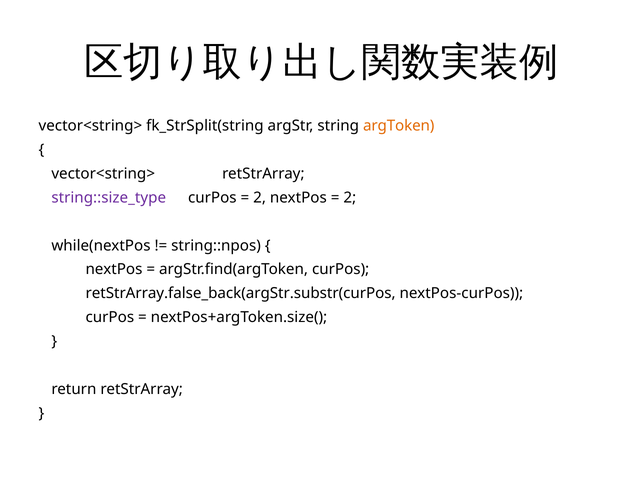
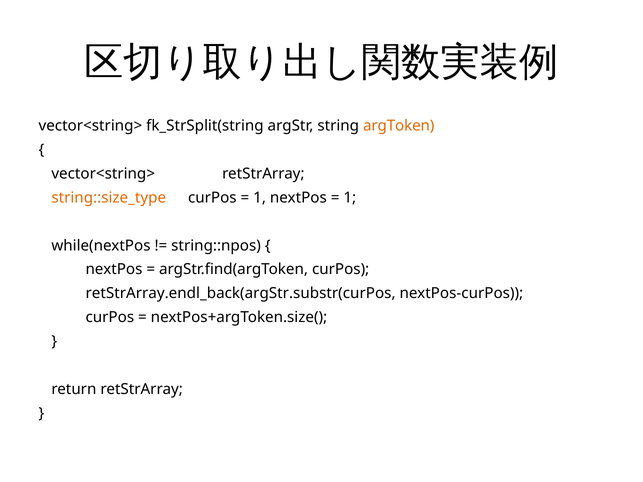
string::size_type colour: purple -> orange
2 at (260, 198): 2 -> 1
2 at (350, 198): 2 -> 1
retStrArray.false_back(argStr.substr(curPos: retStrArray.false_back(argStr.substr(curPos -> retStrArray.endl_back(argStr.substr(curPos
